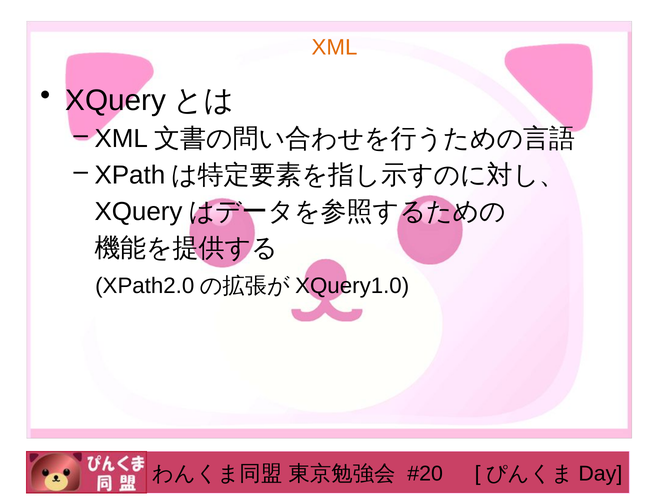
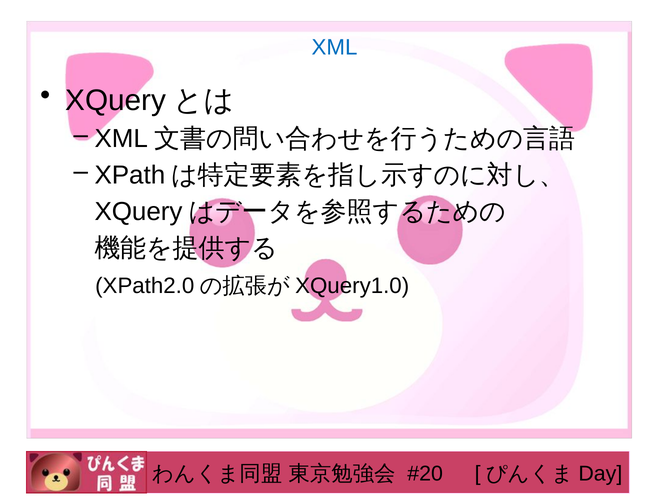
XML at (335, 47) colour: orange -> blue
